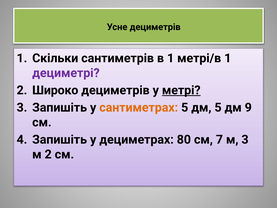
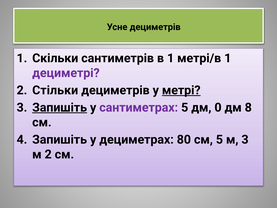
Широко: Широко -> Стільки
Запишіть at (60, 107) underline: none -> present
сантиметрах colour: orange -> purple
дм 5: 5 -> 0
9: 9 -> 8
см 7: 7 -> 5
